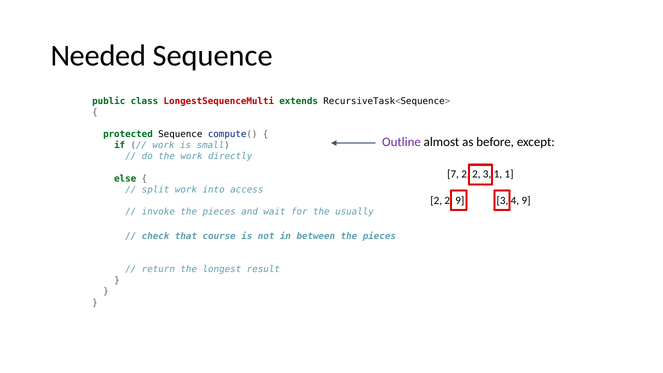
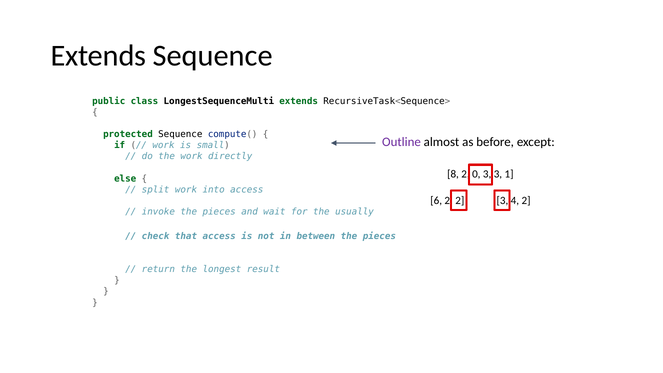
Needed at (98, 56): Needed -> Extends
LongestSequenceMulti colour: red -> black
7: 7 -> 8
2 at (476, 174): 2 -> 0
3 1: 1 -> 3
2 at (436, 201): 2 -> 6
2 9: 9 -> 2
4 9: 9 -> 2
that course: course -> access
